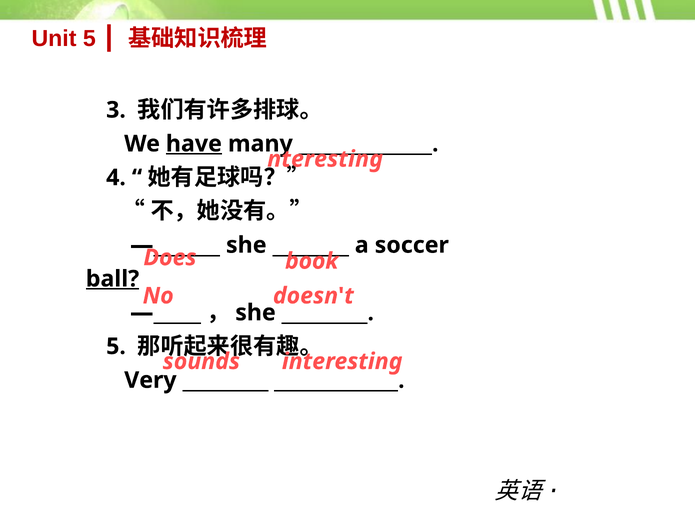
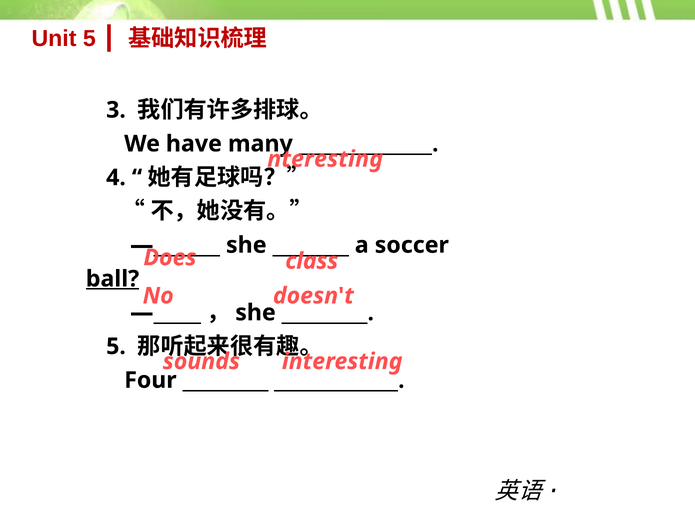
have underline: present -> none
book: book -> class
Very: Very -> Four
